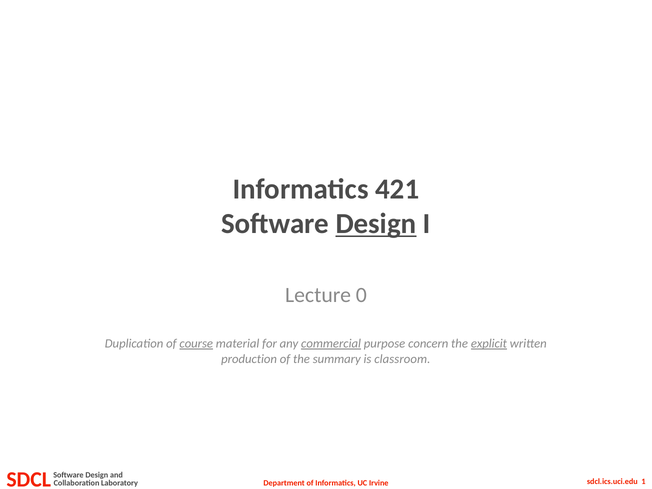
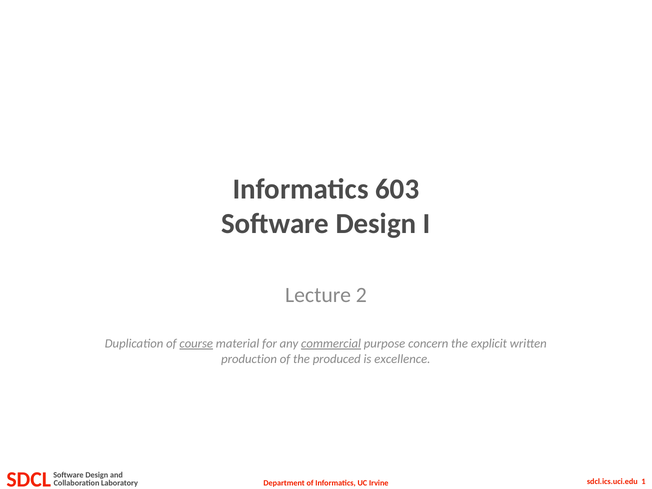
421: 421 -> 603
Design at (376, 224) underline: present -> none
0: 0 -> 2
explicit underline: present -> none
summary: summary -> produced
classroom: classroom -> excellence
